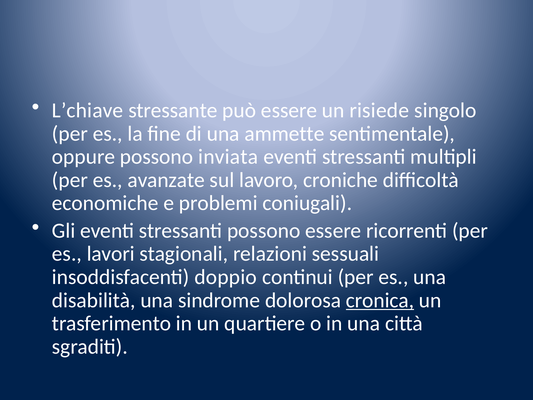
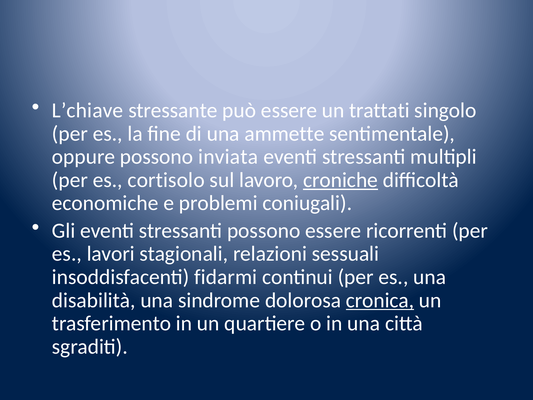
risiede: risiede -> trattati
avanzate: avanzate -> cortisolo
croniche underline: none -> present
doppio: doppio -> fidarmi
